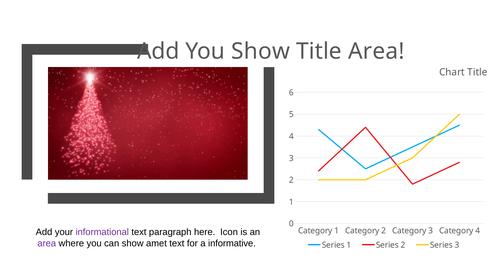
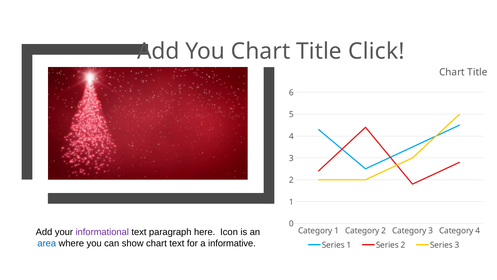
You Show: Show -> Chart
Title Area: Area -> Click
area at (47, 243) colour: purple -> blue
show amet: amet -> chart
